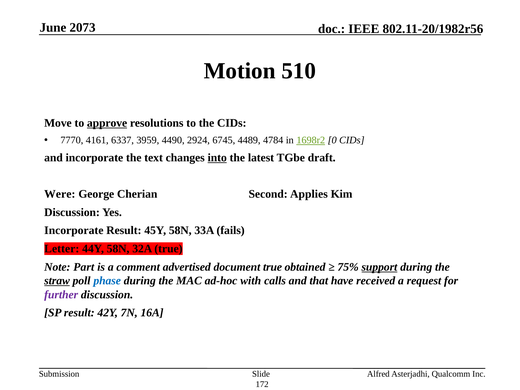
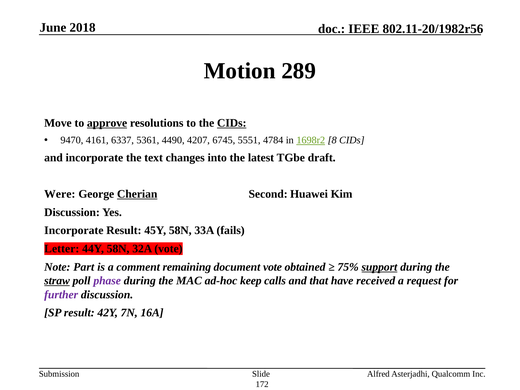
2073: 2073 -> 2018
510: 510 -> 289
CIDs at (232, 123) underline: none -> present
7770: 7770 -> 9470
3959: 3959 -> 5361
2924: 2924 -> 4207
4489: 4489 -> 5551
0: 0 -> 8
into underline: present -> none
Cherian underline: none -> present
Applies: Applies -> Huawei
32A true: true -> vote
advertised: advertised -> remaining
document true: true -> vote
phase colour: blue -> purple
with: with -> keep
